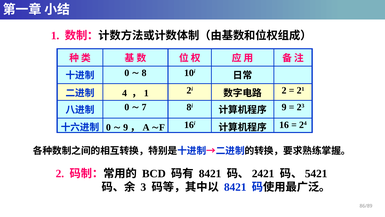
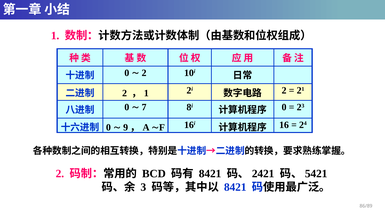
8 at (144, 73): 8 -> 2
4 at (125, 93): 4 -> 2
9 at (284, 107): 9 -> 0
